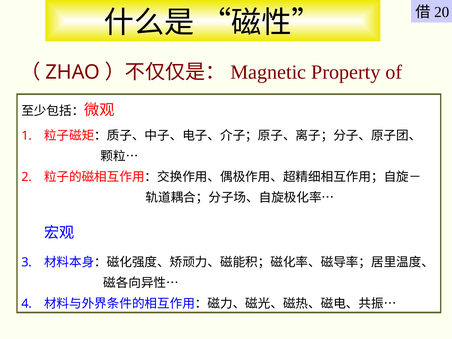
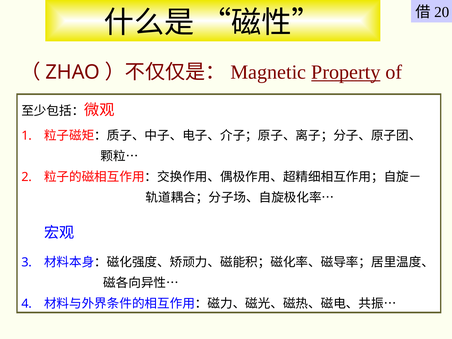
Property underline: none -> present
